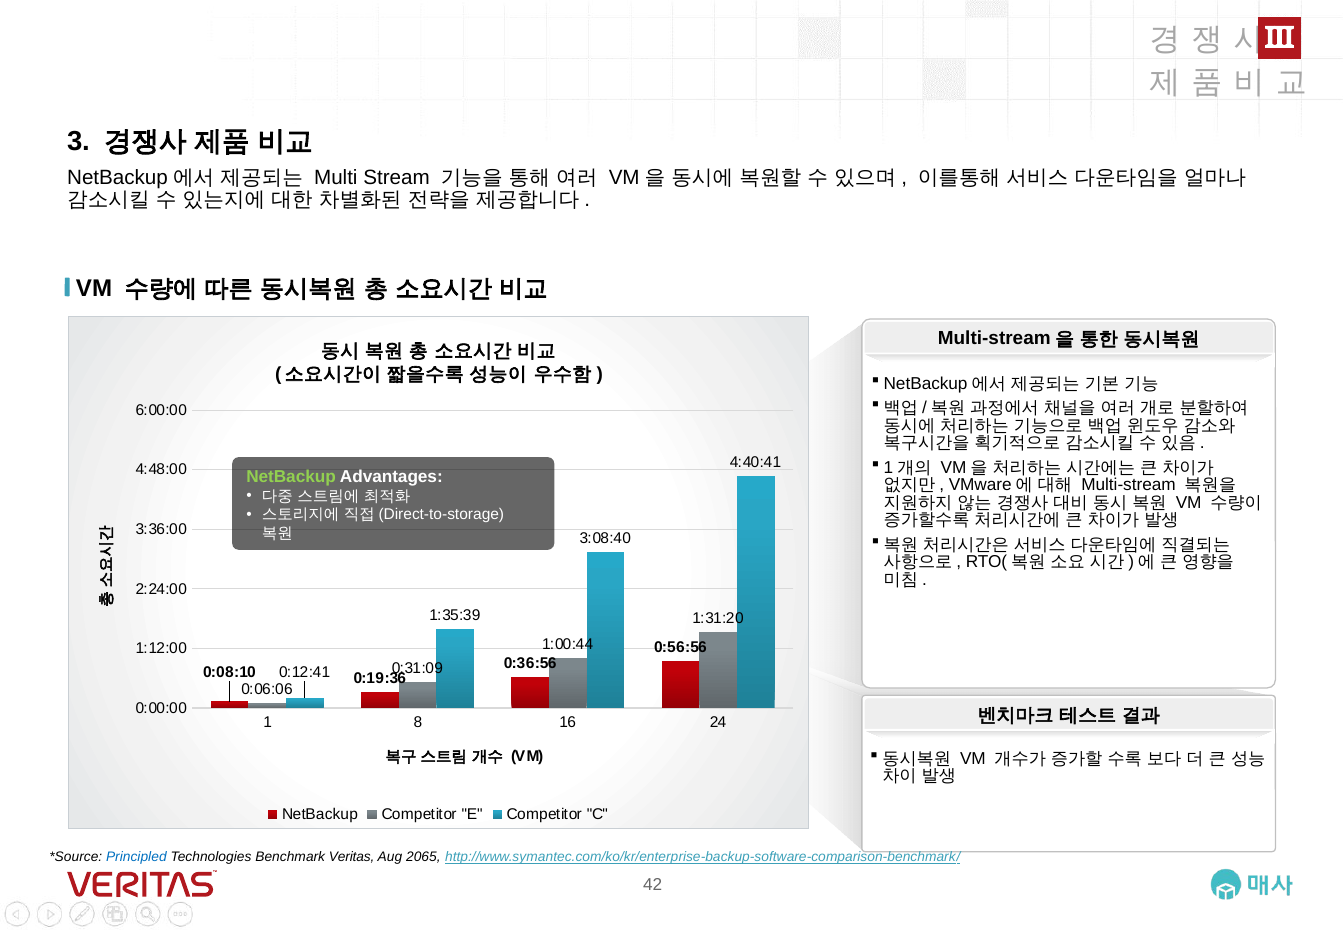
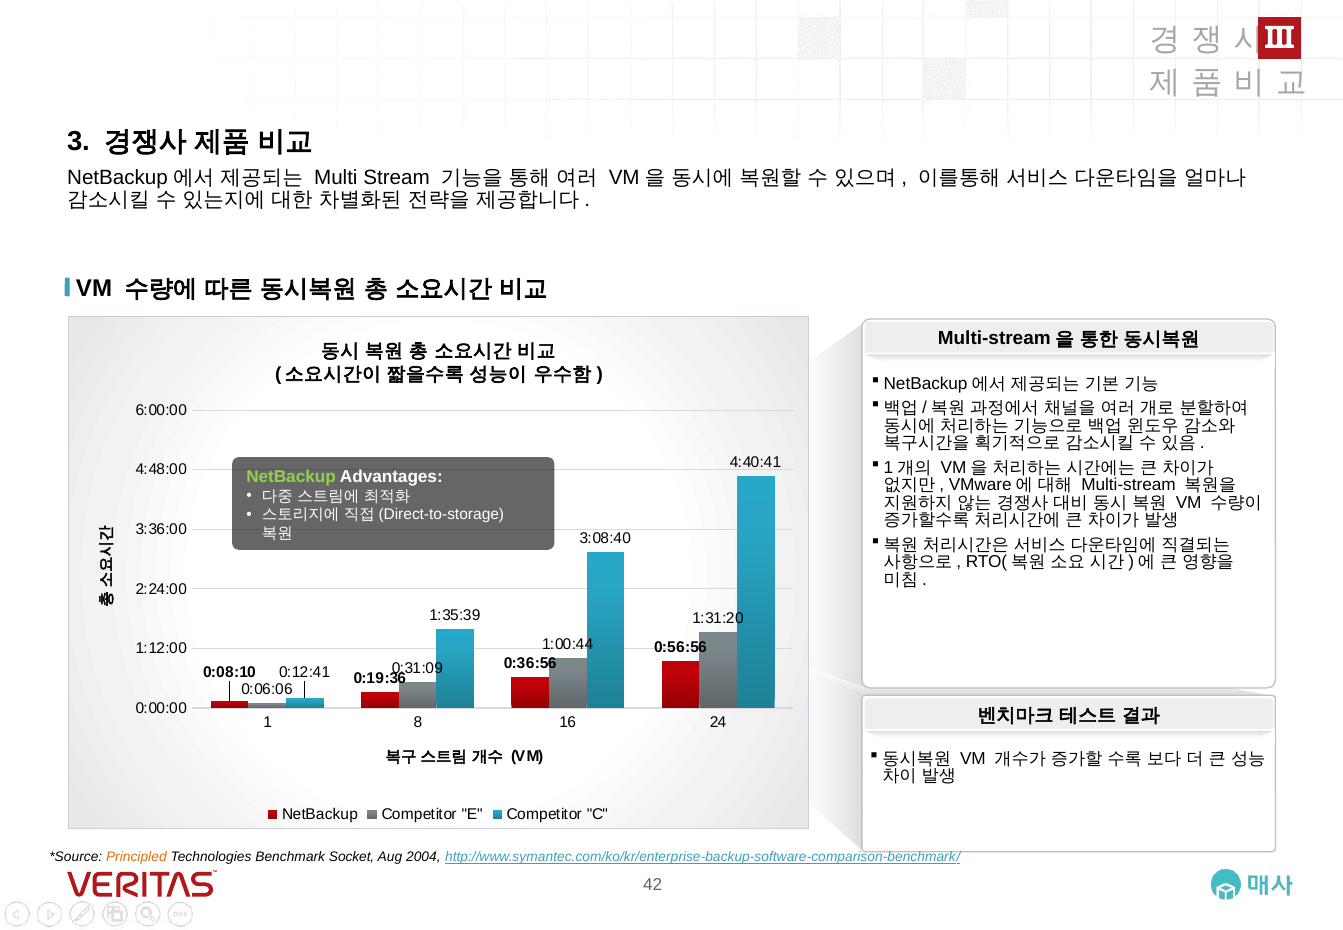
Principled colour: blue -> orange
Veritas: Veritas -> Socket
2065: 2065 -> 2004
